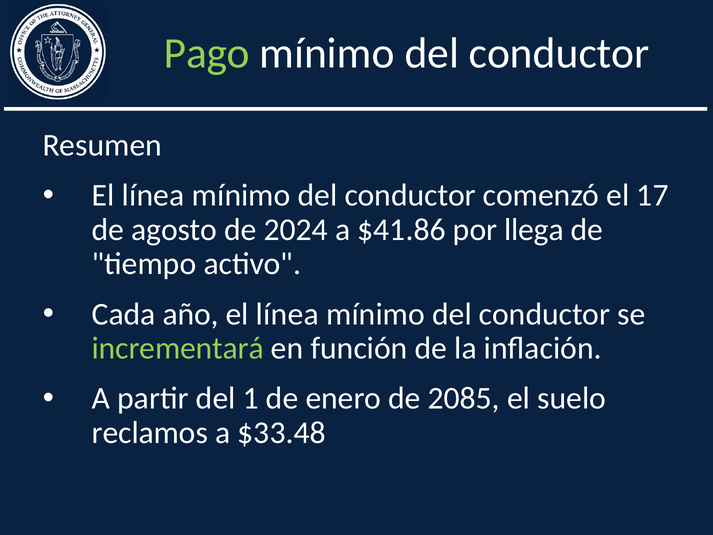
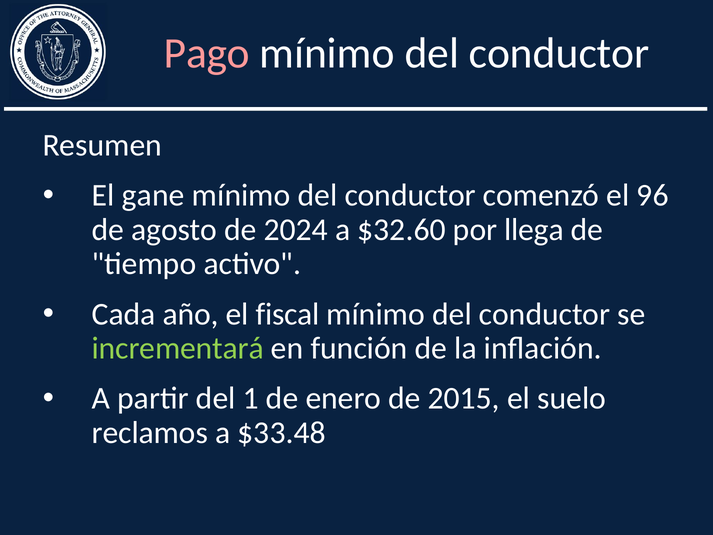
Pago colour: light green -> pink
línea at (153, 195): línea -> gane
17: 17 -> 96
$41.86: $41.86 -> $32.60
año el línea: línea -> fiscal
2085: 2085 -> 2015
